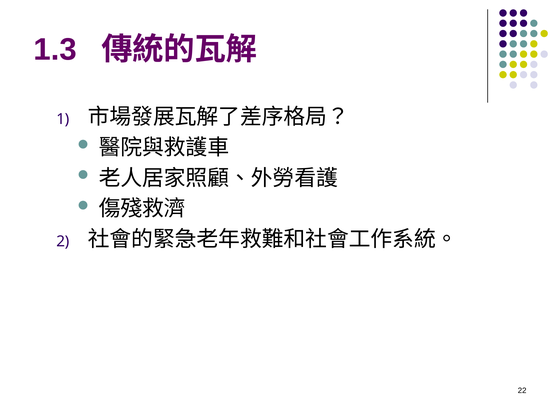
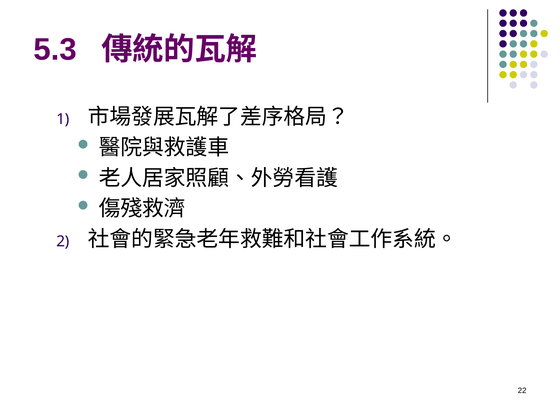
1.3: 1.3 -> 5.3
